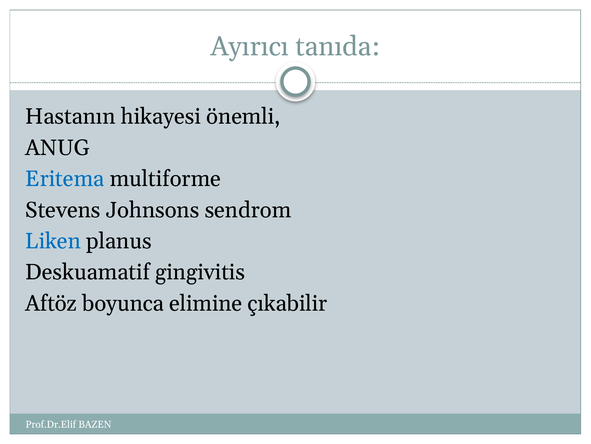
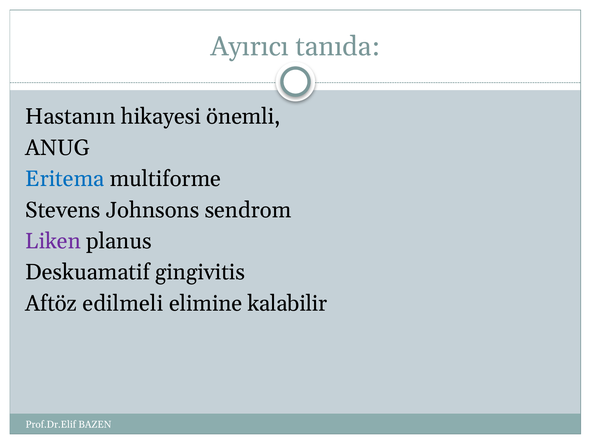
Liken colour: blue -> purple
boyunca: boyunca -> edilmeli
çıkabilir: çıkabilir -> kalabilir
